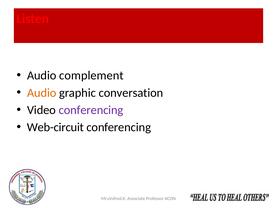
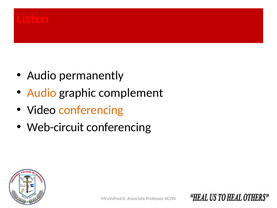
complement: complement -> permanently
conversation: conversation -> complement
conferencing at (91, 110) colour: purple -> orange
